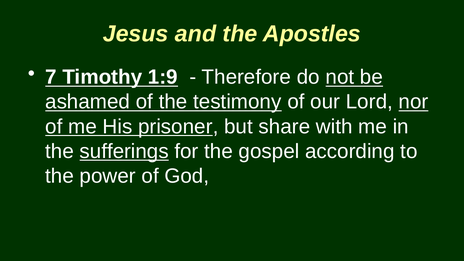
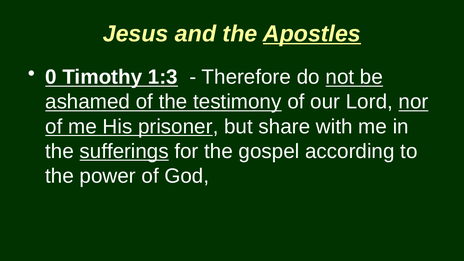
Apostles underline: none -> present
7: 7 -> 0
1:9: 1:9 -> 1:3
